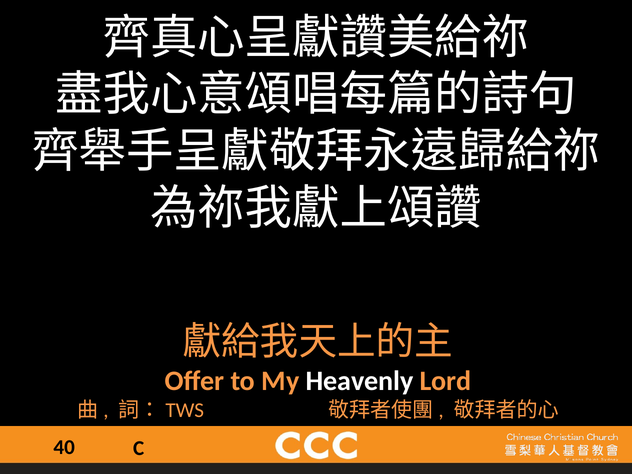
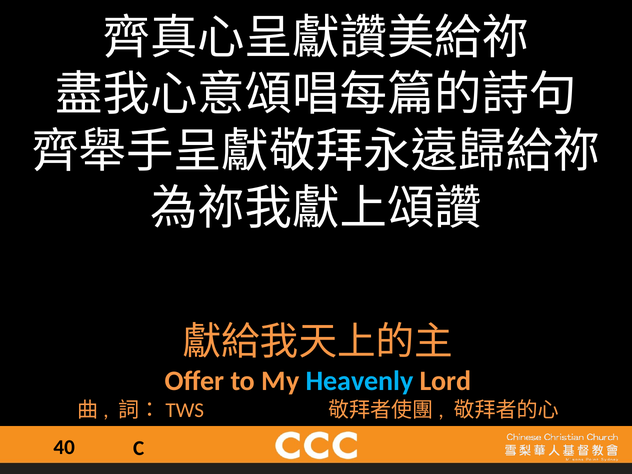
Heavenly colour: white -> light blue
